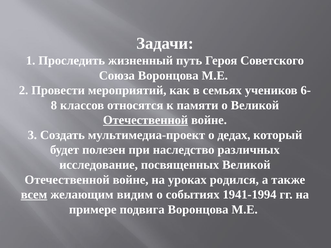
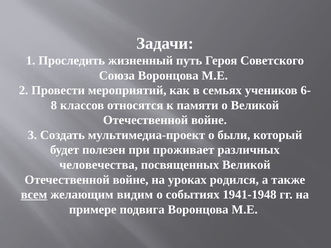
Отечественной at (146, 120) underline: present -> none
дедах: дедах -> были
наследство: наследство -> проживает
исследование: исследование -> человечества
1941-1994: 1941-1994 -> 1941-1948
